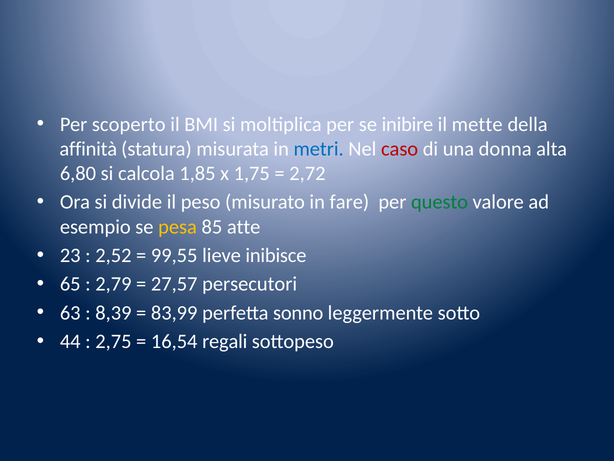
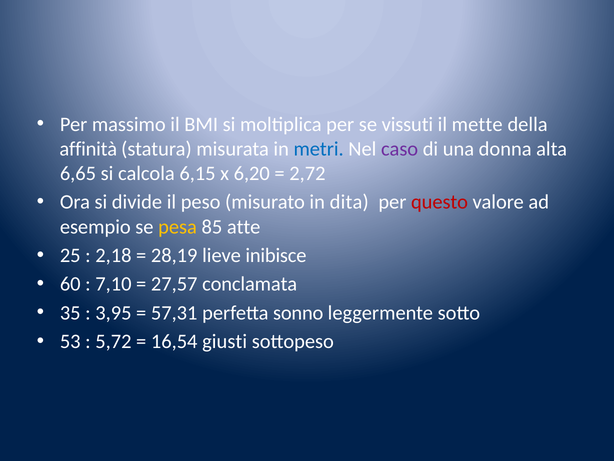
scoperto: scoperto -> massimo
inibire: inibire -> vissuti
caso colour: red -> purple
6,80: 6,80 -> 6,65
1,85: 1,85 -> 6,15
1,75: 1,75 -> 6,20
fare: fare -> dita
questo colour: green -> red
23: 23 -> 25
2,52: 2,52 -> 2,18
99,55: 99,55 -> 28,19
65: 65 -> 60
2,79: 2,79 -> 7,10
persecutori: persecutori -> conclamata
63: 63 -> 35
8,39: 8,39 -> 3,95
83,99: 83,99 -> 57,31
44: 44 -> 53
2,75: 2,75 -> 5,72
regali: regali -> giusti
